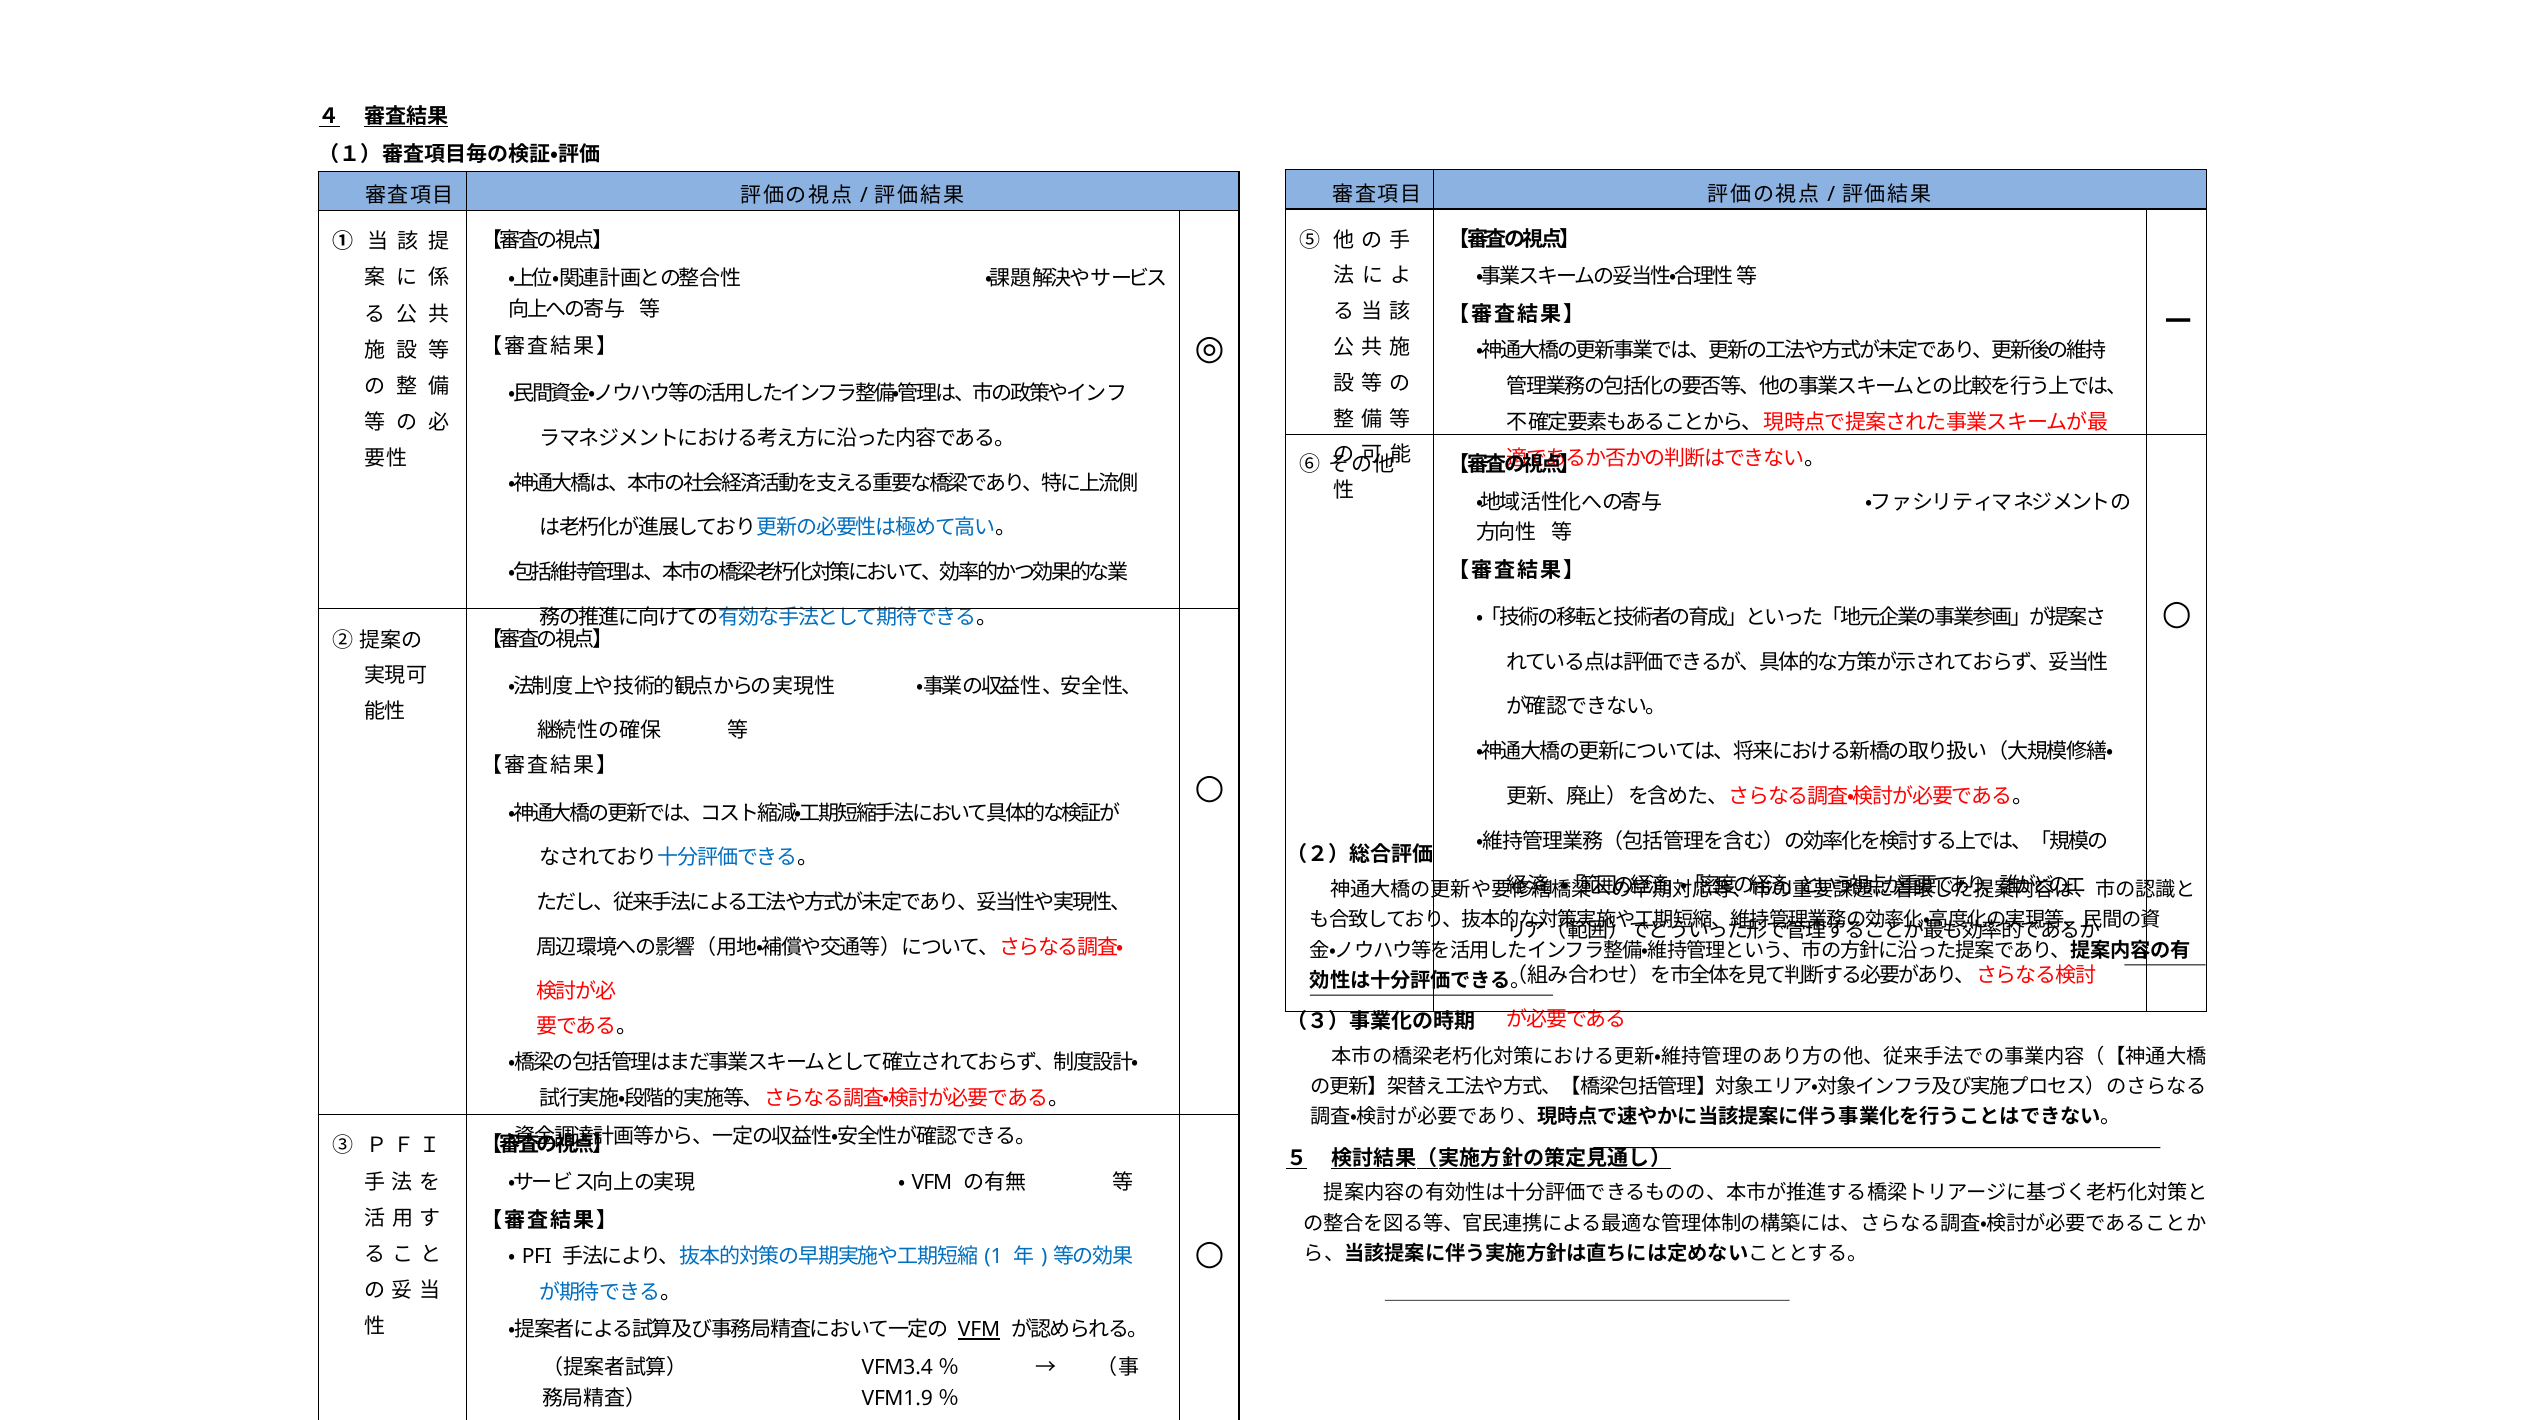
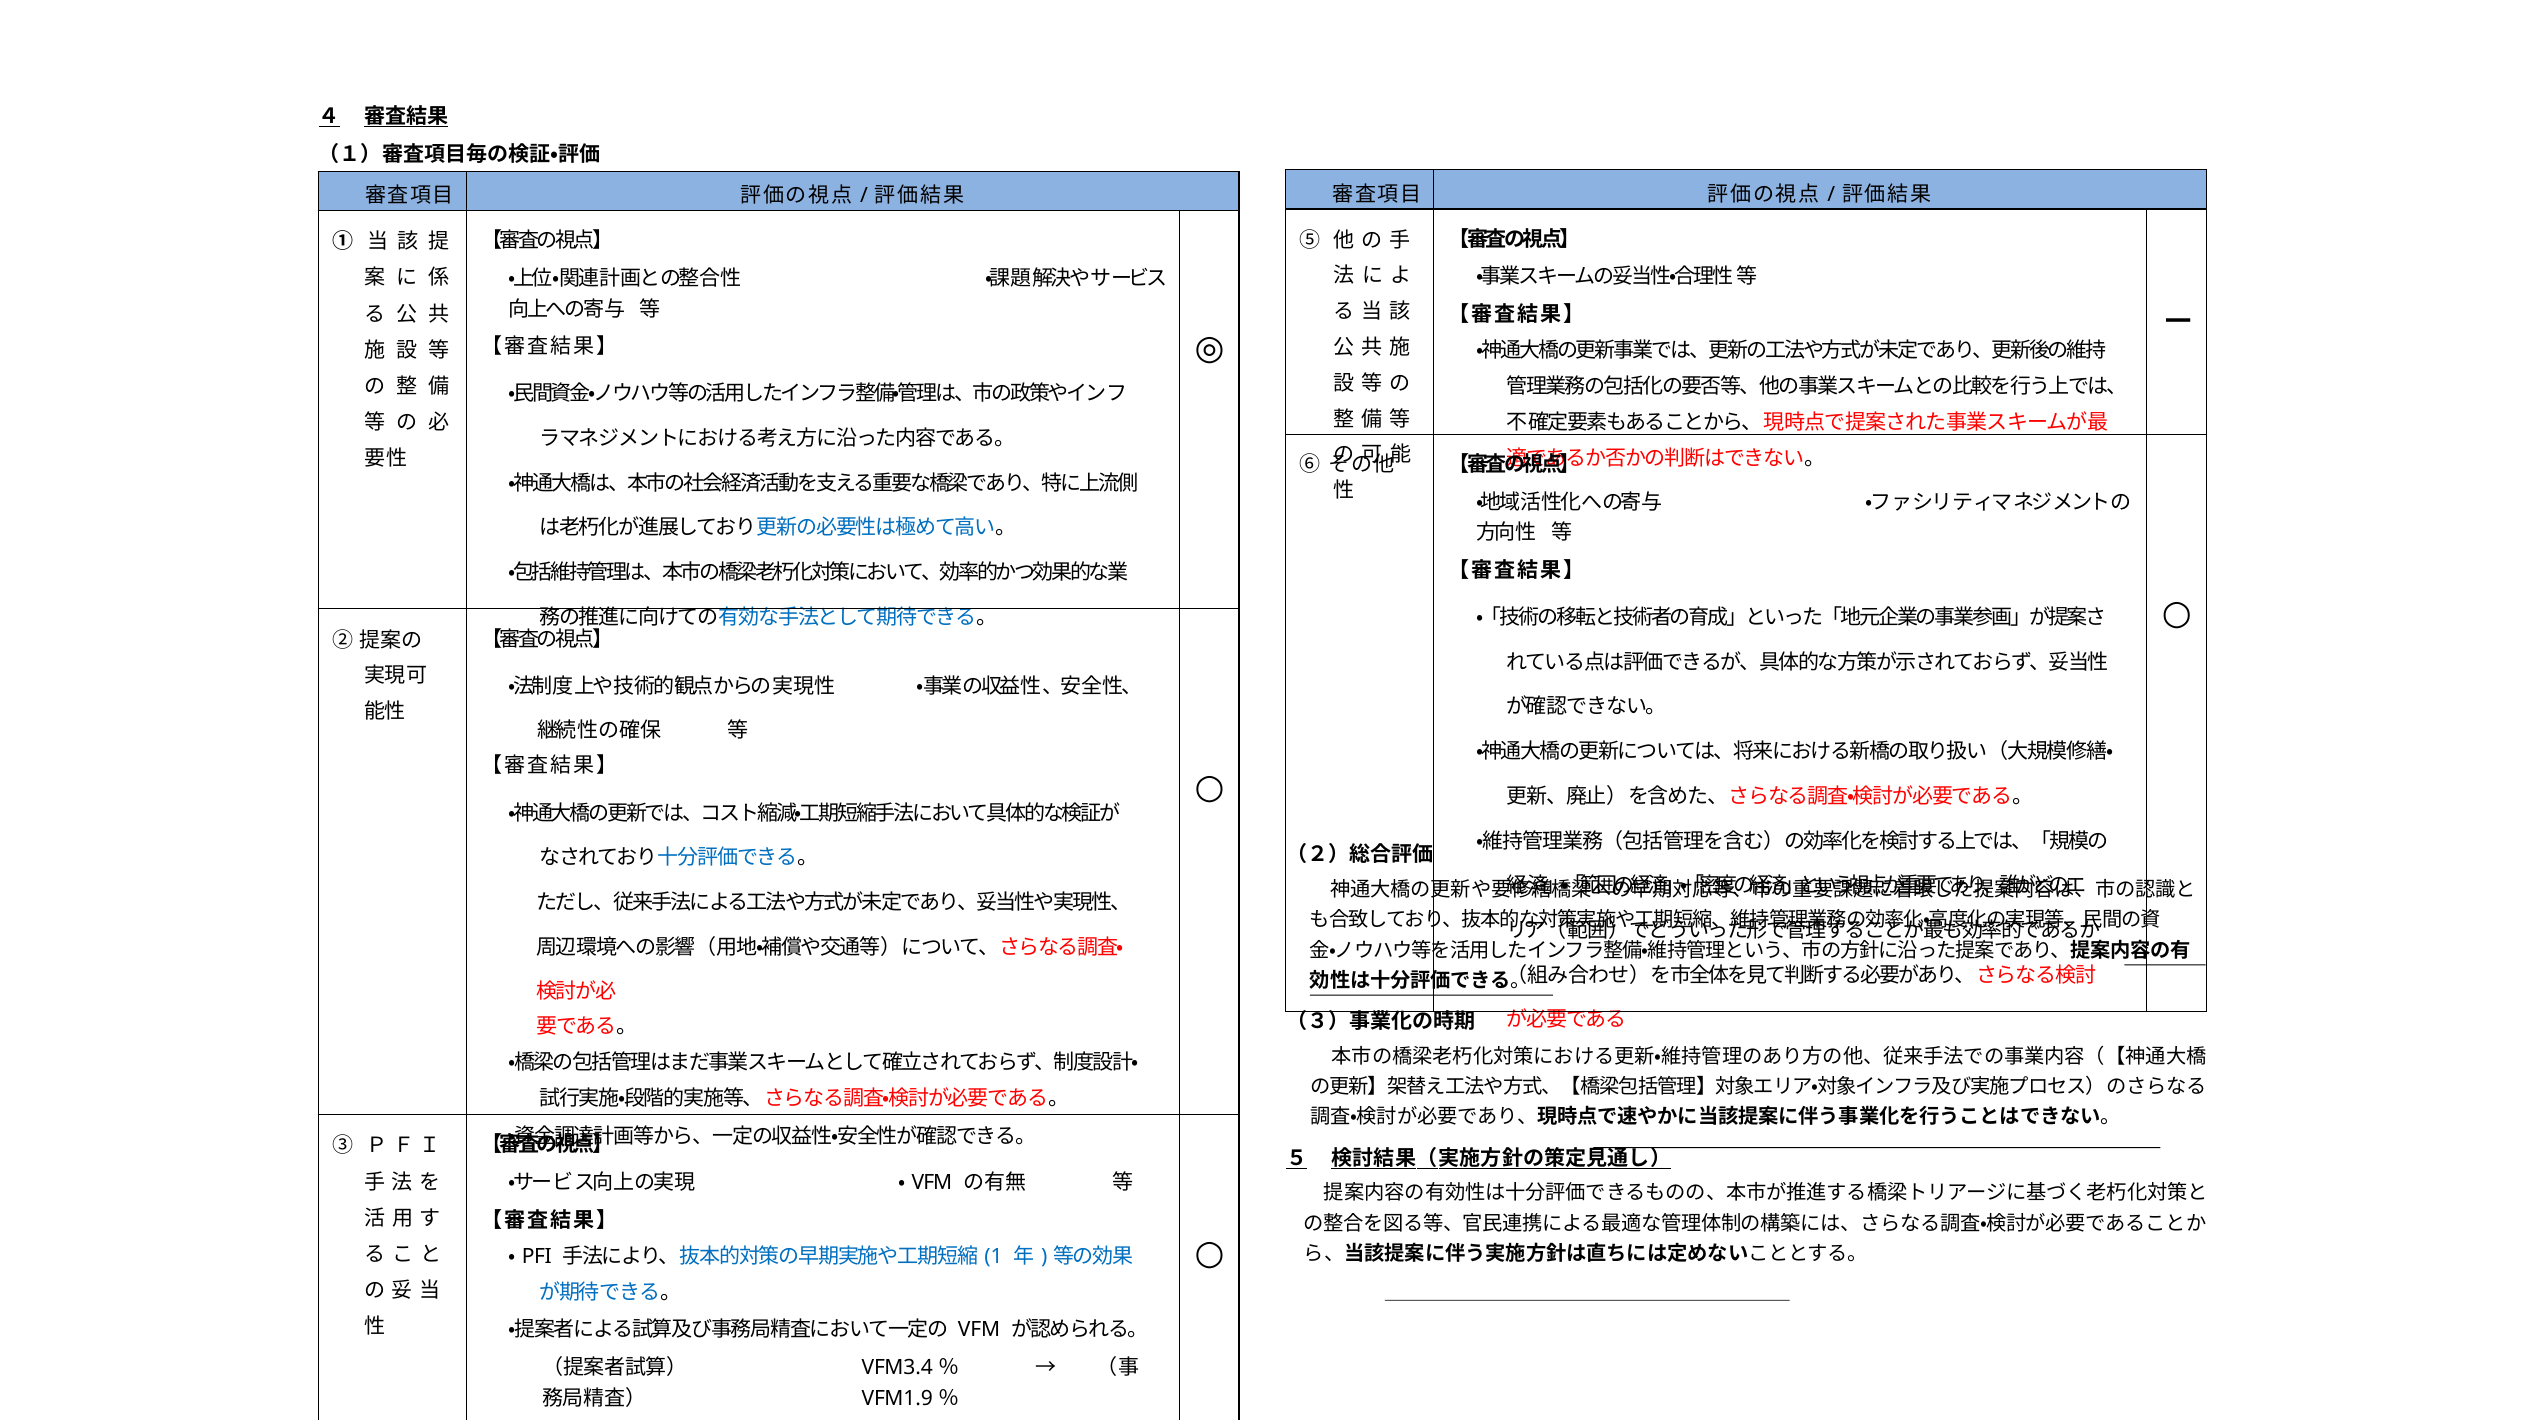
VFM at (979, 1330) underline: present -> none
